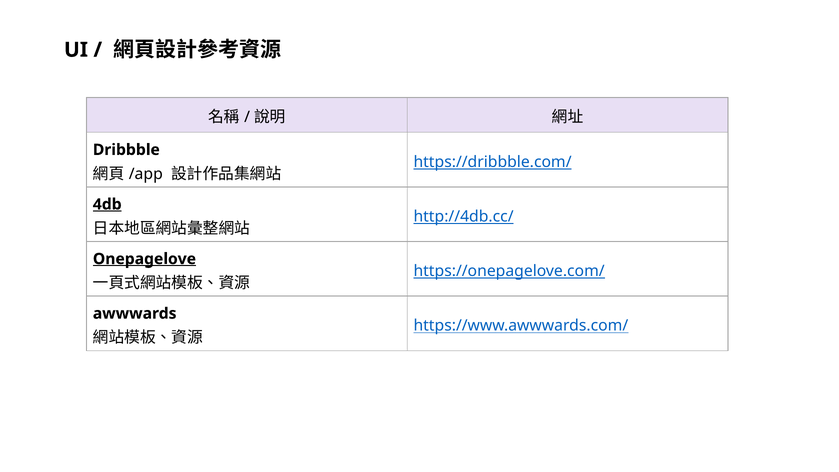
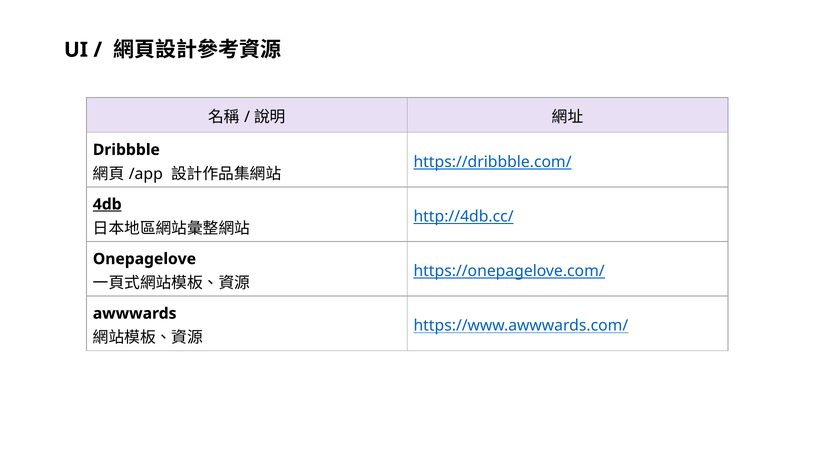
Onepagelove underline: present -> none
